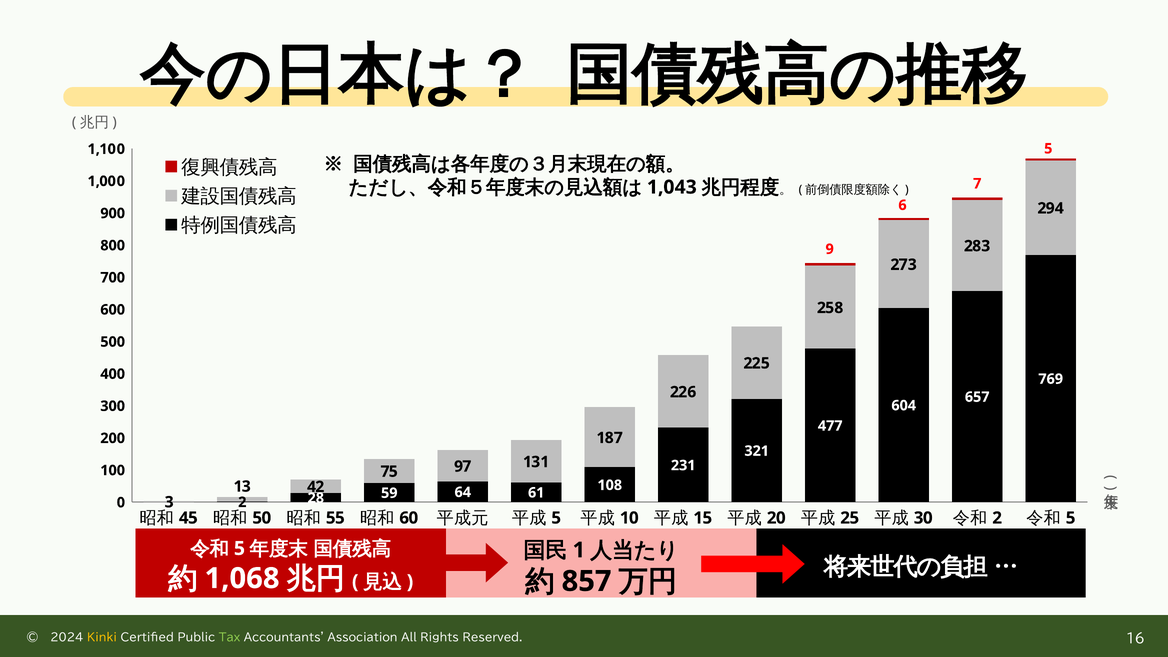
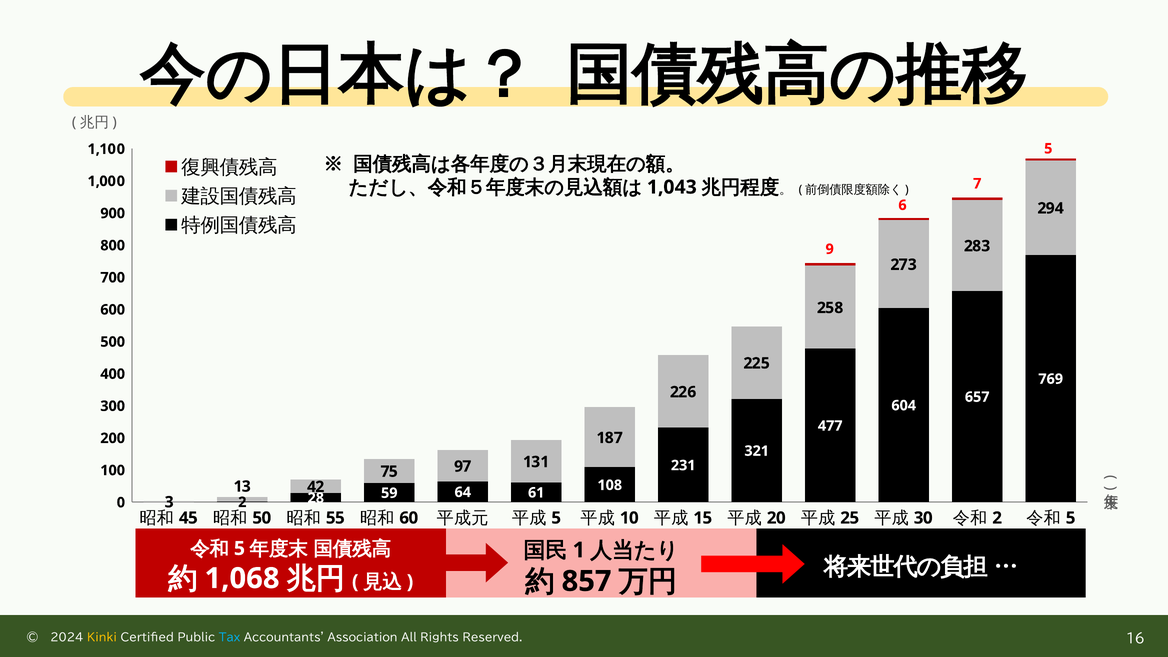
Tax colour: light green -> light blue
